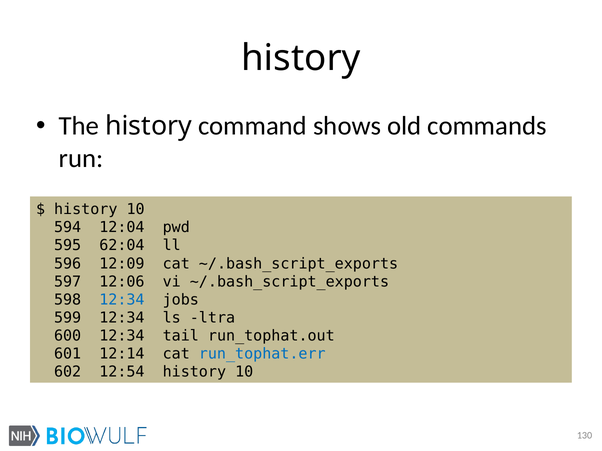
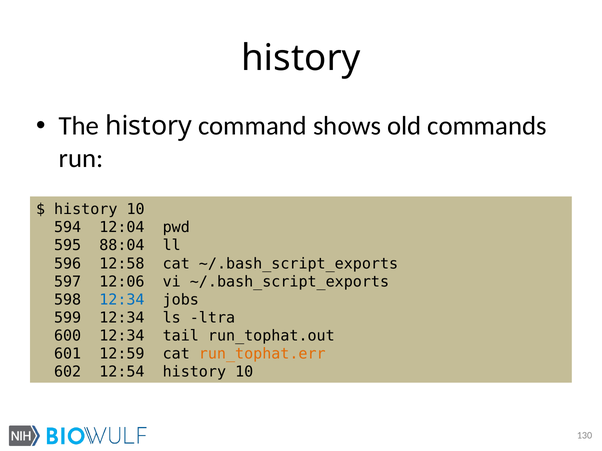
62:04: 62:04 -> 88:04
12:09: 12:09 -> 12:58
12:14: 12:14 -> 12:59
run_tophat.err colour: blue -> orange
